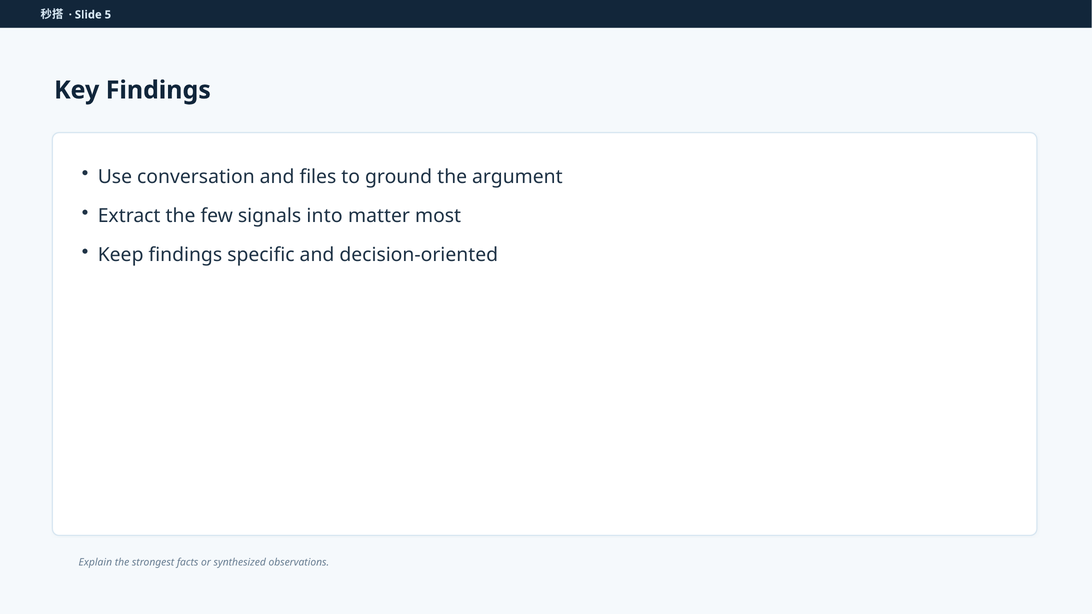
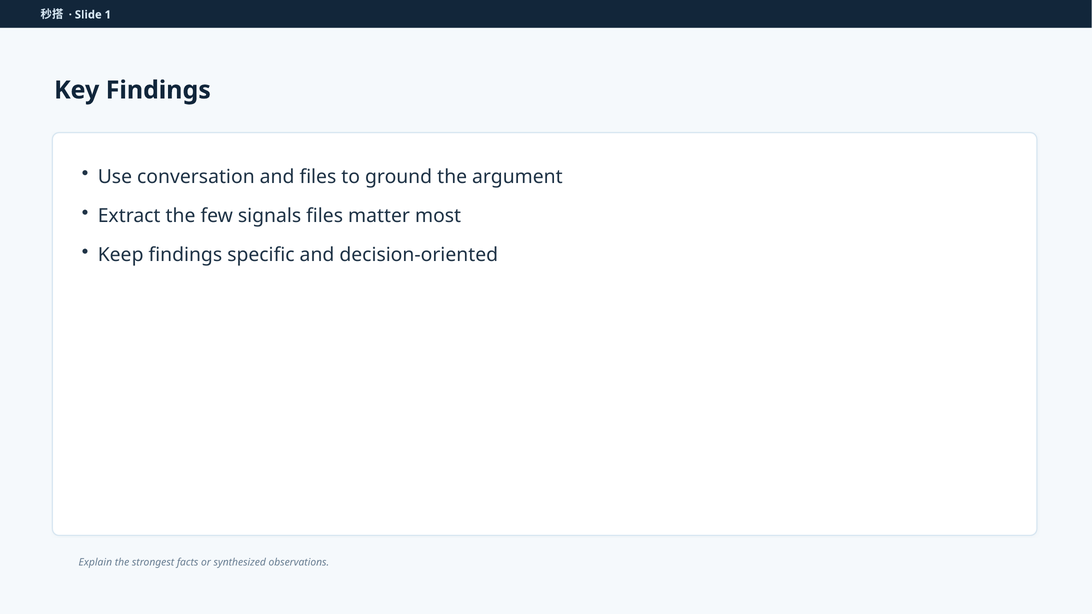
5: 5 -> 1
signals into: into -> files
